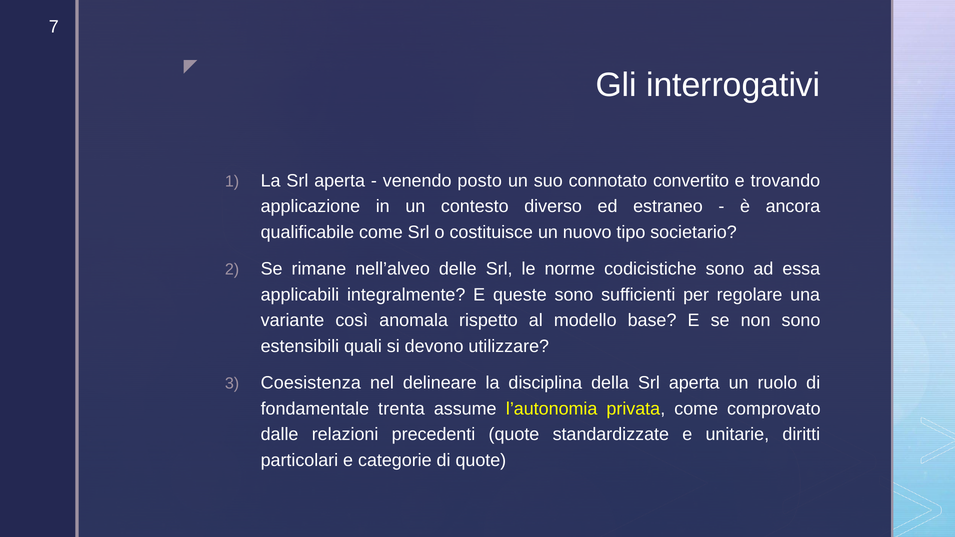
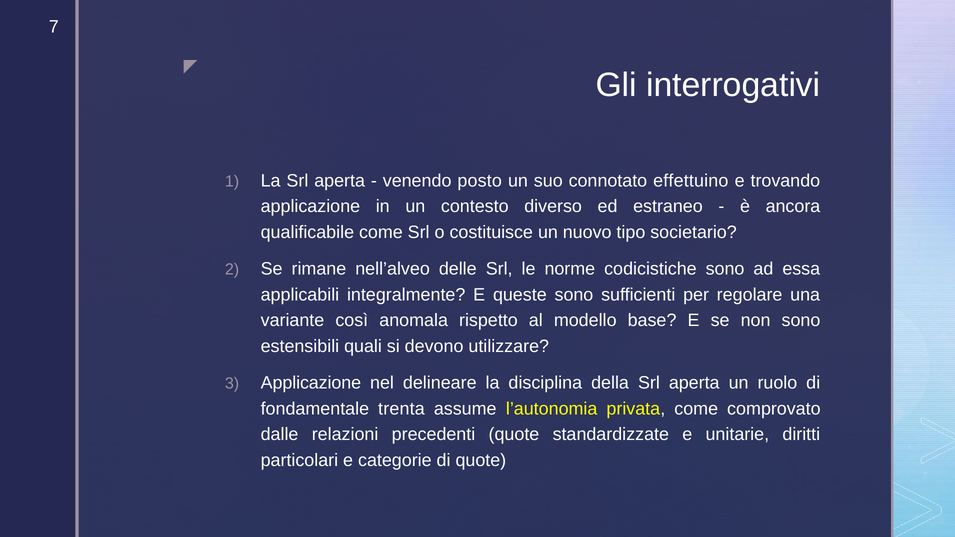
convertito: convertito -> effettuino
Coesistenza at (311, 383): Coesistenza -> Applicazione
